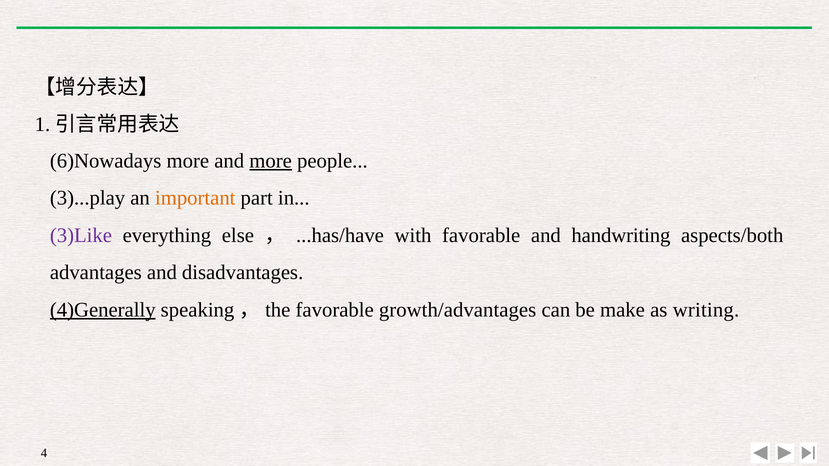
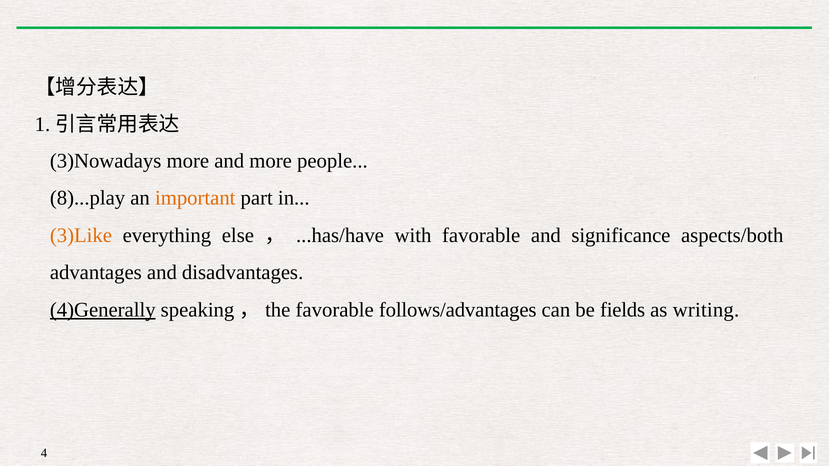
6)Nowadays: 6)Nowadays -> 3)Nowadays
more at (271, 161) underline: present -> none
3)...play: 3)...play -> 8)...play
3)Like colour: purple -> orange
handwriting: handwriting -> significance
growth/advantages: growth/advantages -> follows/advantages
make: make -> fields
